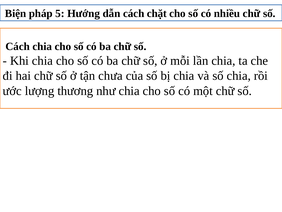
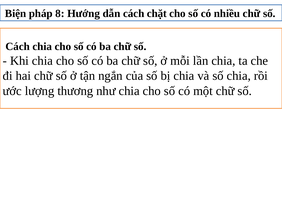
5: 5 -> 8
chưa: chưa -> ngắn
